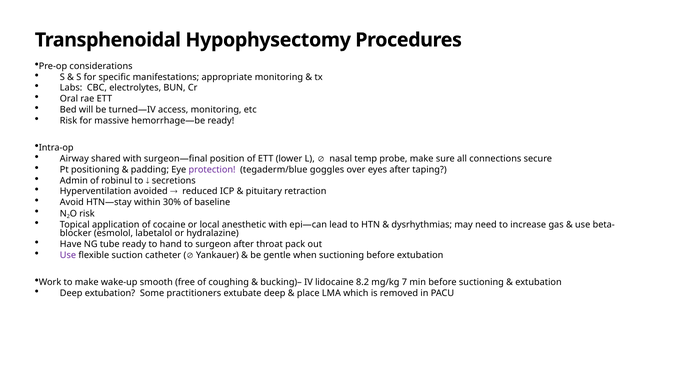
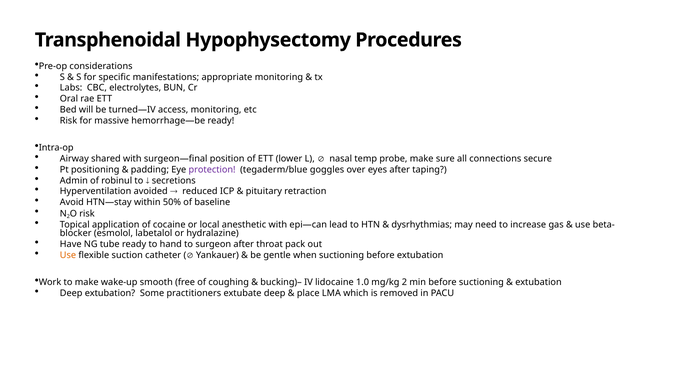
30%: 30% -> 50%
Use at (68, 255) colour: purple -> orange
8.2: 8.2 -> 1.0
mg/kg 7: 7 -> 2
